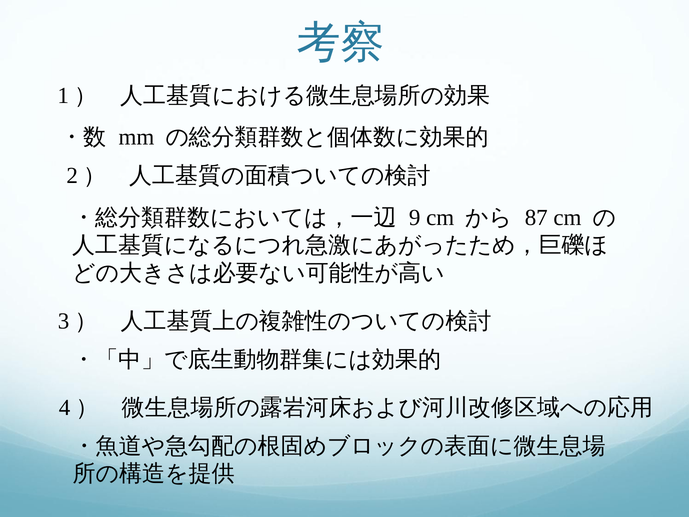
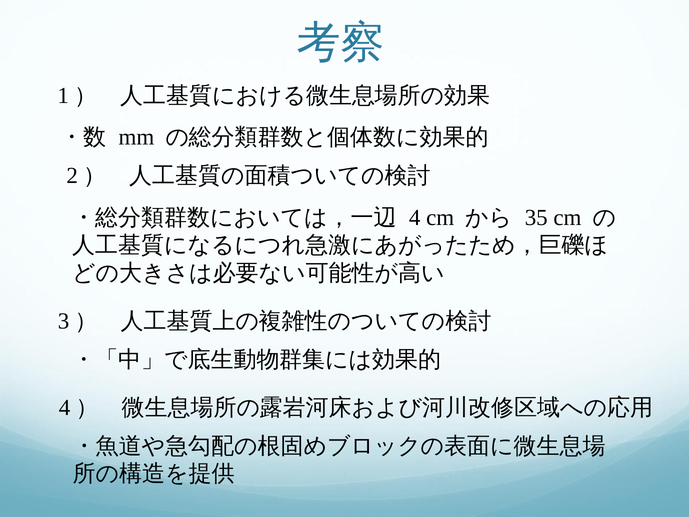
9: 9 -> 4
87: 87 -> 35
